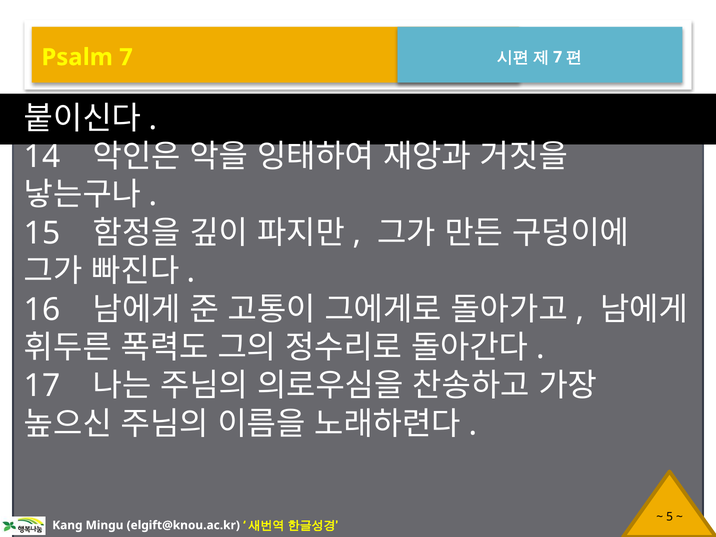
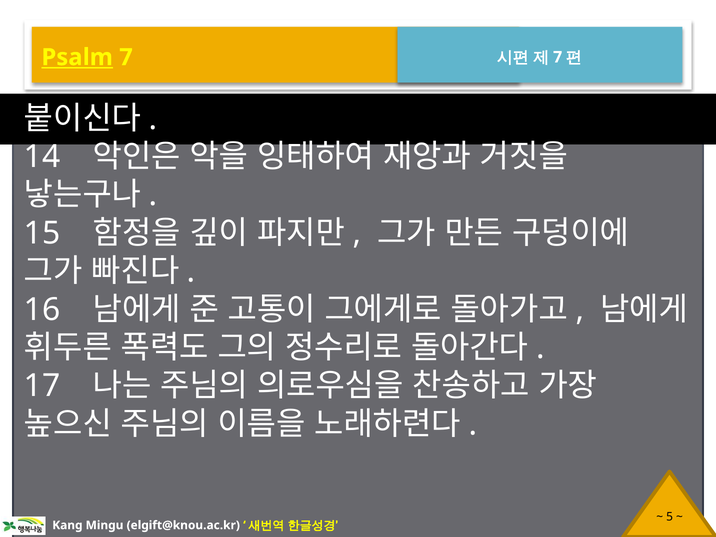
Psalm underline: none -> present
